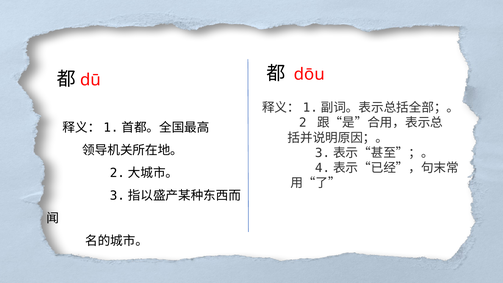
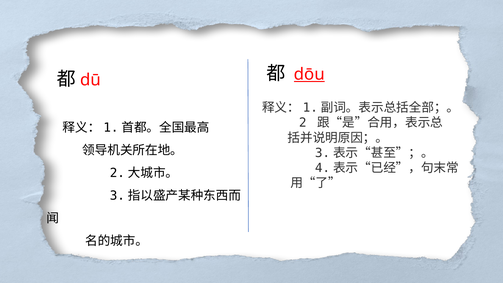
dōu underline: none -> present
